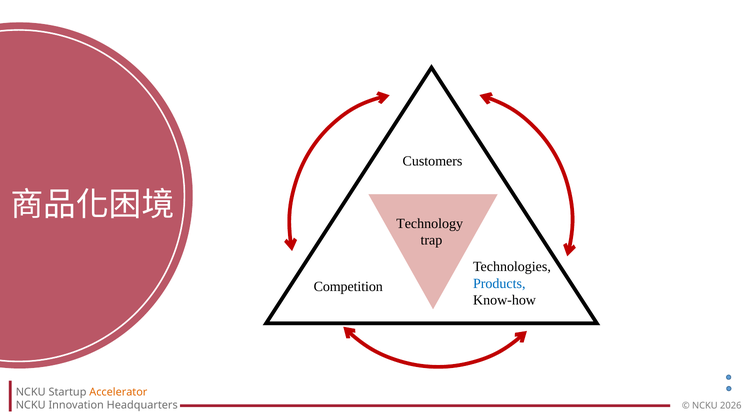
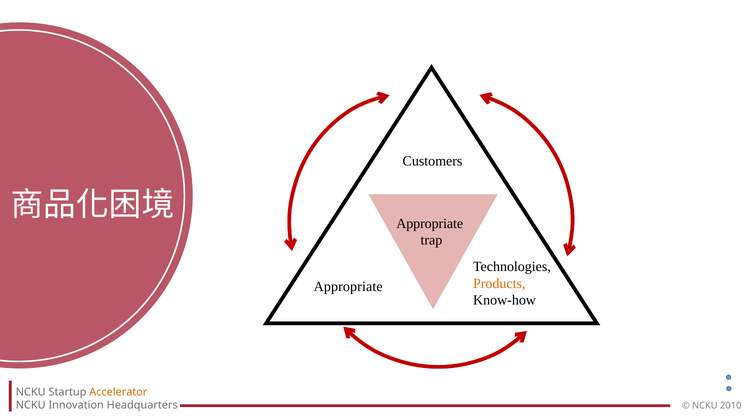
Technology at (430, 224): Technology -> Appropriate
Products colour: blue -> orange
Competition at (348, 287): Competition -> Appropriate
2026: 2026 -> 2010
